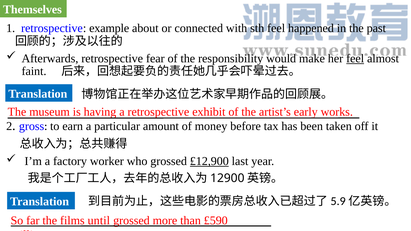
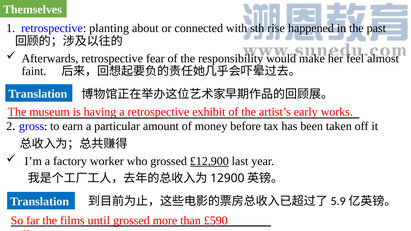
example: example -> planting
sth feel: feel -> rise
feel at (355, 58) underline: present -> none
